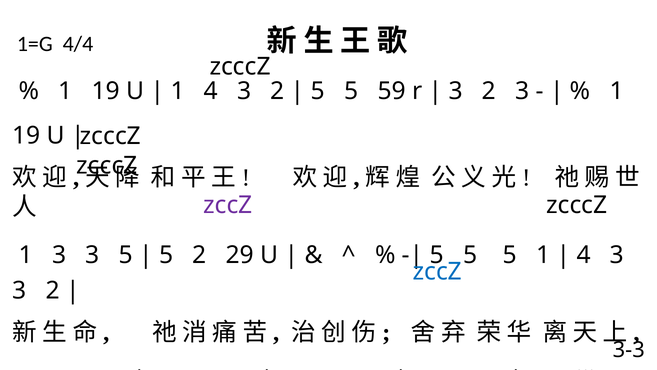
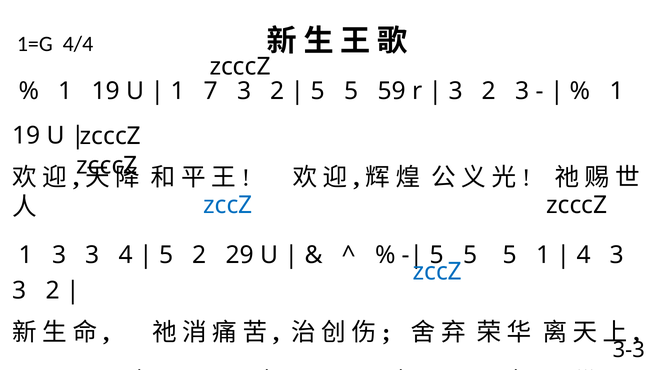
1 4: 4 -> 7
zccZ at (228, 205) colour: purple -> blue
3 3 5: 5 -> 4
